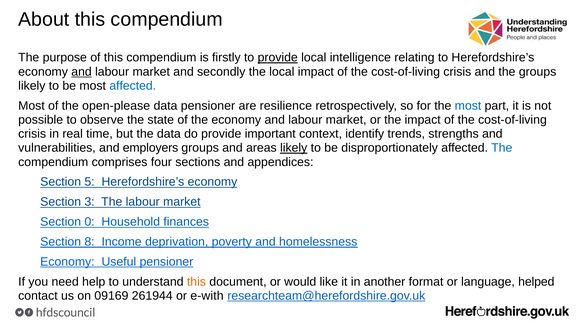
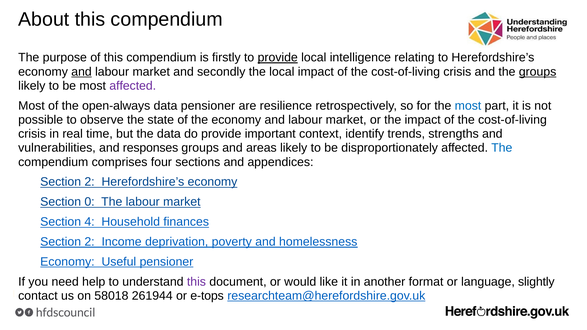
groups at (538, 72) underline: none -> present
affected at (133, 86) colour: blue -> purple
open-please: open-please -> open-always
employers: employers -> responses
likely at (294, 148) underline: present -> none
5 at (90, 182): 5 -> 2
3: 3 -> 0
0: 0 -> 4
8 at (90, 242): 8 -> 2
this at (196, 282) colour: orange -> purple
helped: helped -> slightly
09169: 09169 -> 58018
e-with: e-with -> e-tops
